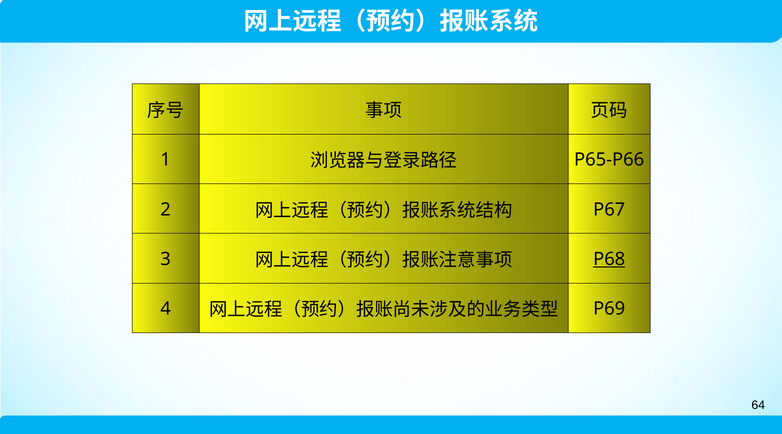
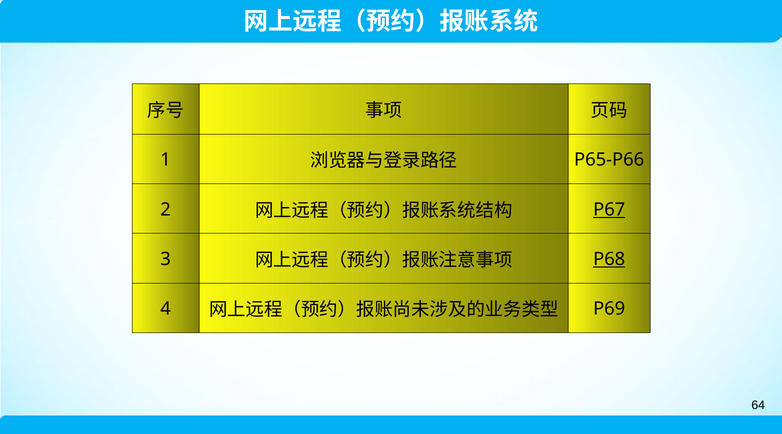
P67 underline: none -> present
